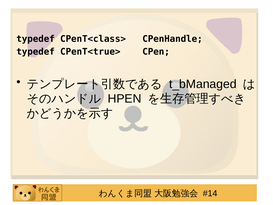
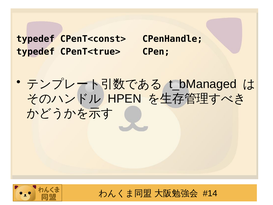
CPenT<class>: CPenT<class> -> CPenT<const>
